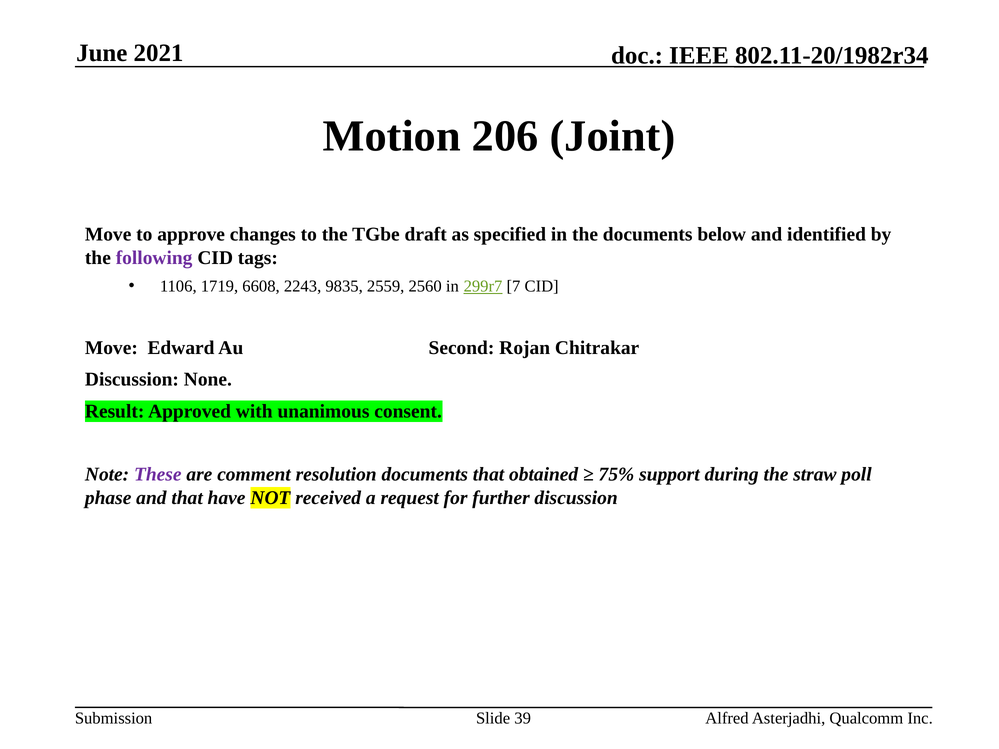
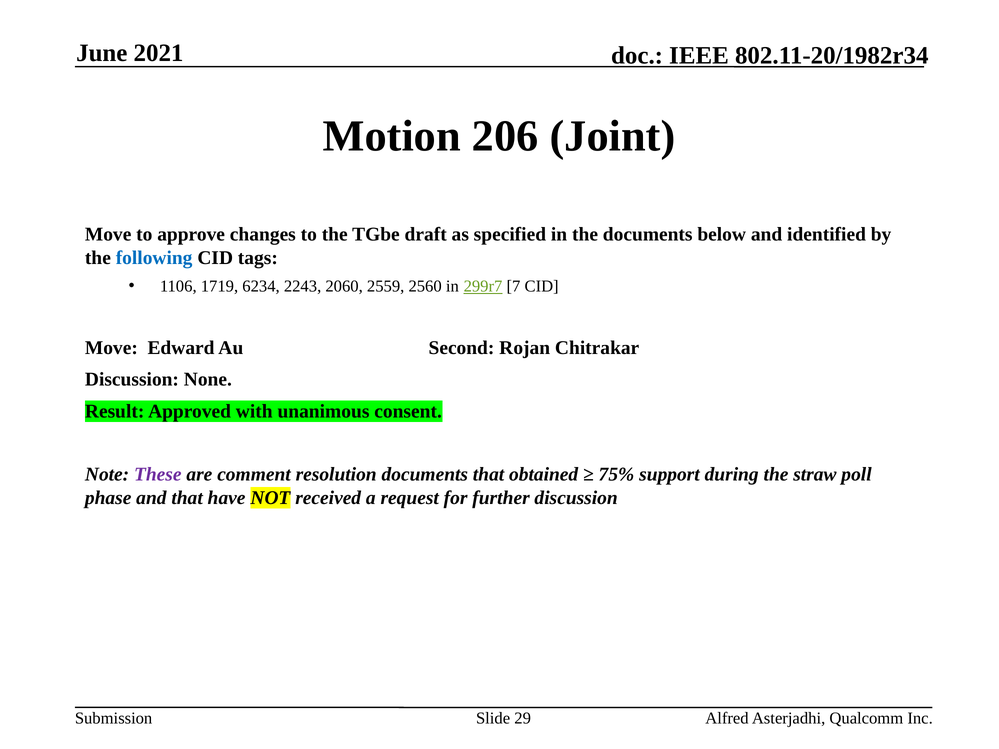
following colour: purple -> blue
6608: 6608 -> 6234
9835: 9835 -> 2060
39: 39 -> 29
